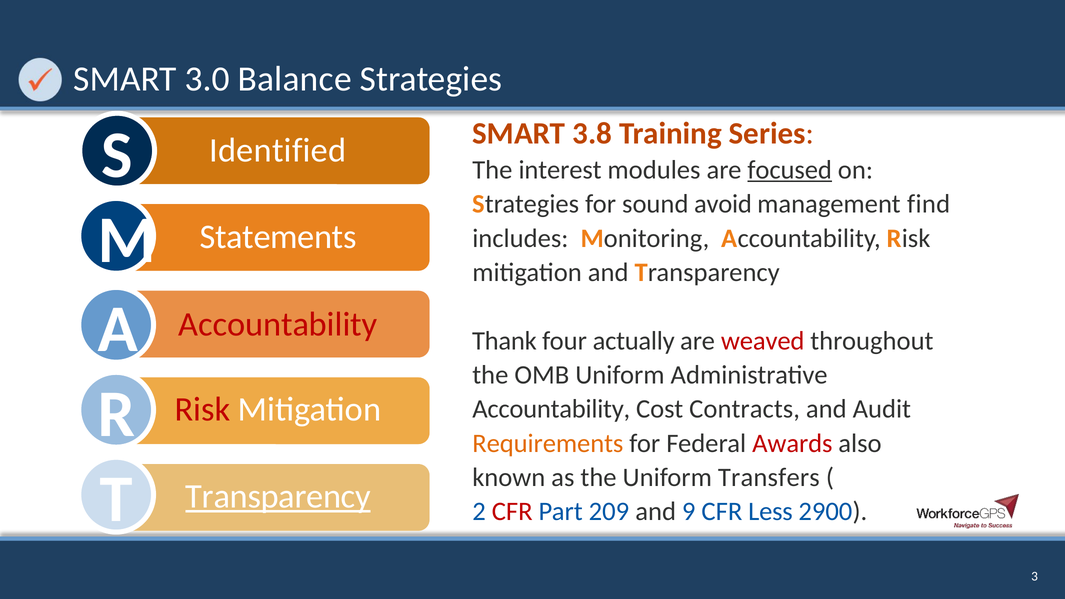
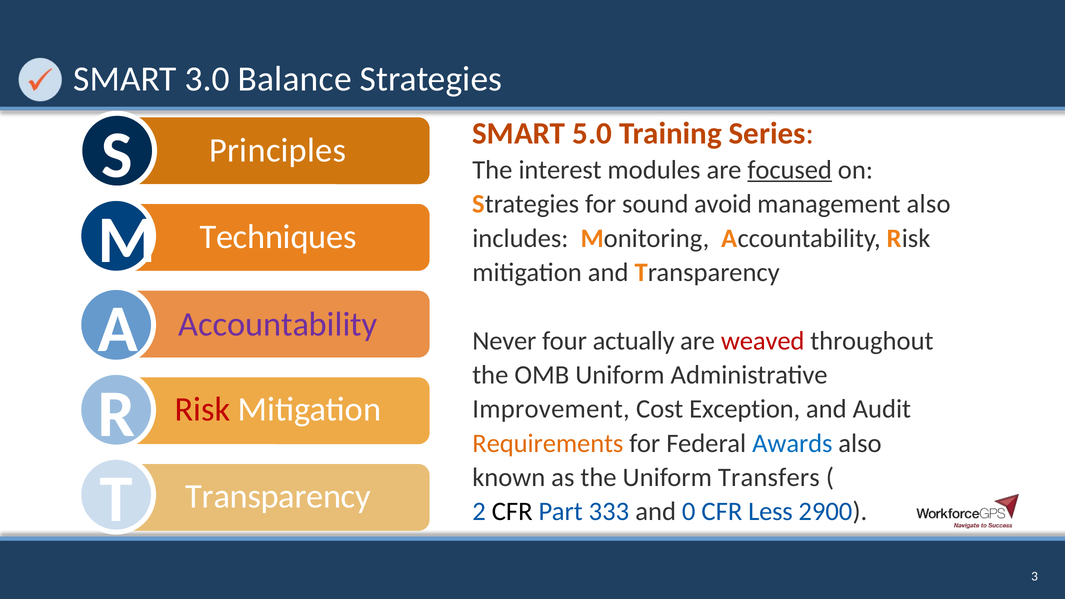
3.8: 3.8 -> 5.0
Identified: Identified -> Principles
management find: find -> also
Statements: Statements -> Techniques
Accountability at (278, 324) colour: red -> purple
Thank: Thank -> Never
Accountability at (551, 409): Accountability -> Improvement
Contracts: Contracts -> Exception
Awards colour: red -> blue
Transparency at (278, 497) underline: present -> none
CFR at (512, 512) colour: red -> black
209: 209 -> 333
9: 9 -> 0
